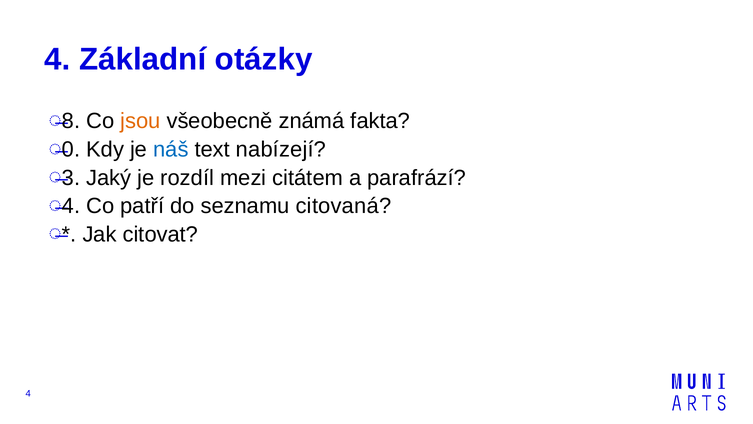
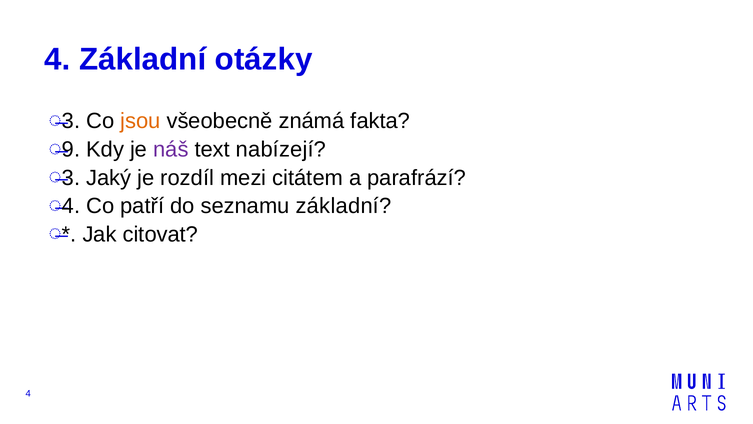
8 at (71, 121): 8 -> 3
0: 0 -> 9
náš colour: blue -> purple
seznamu citovaná: citovaná -> základní
